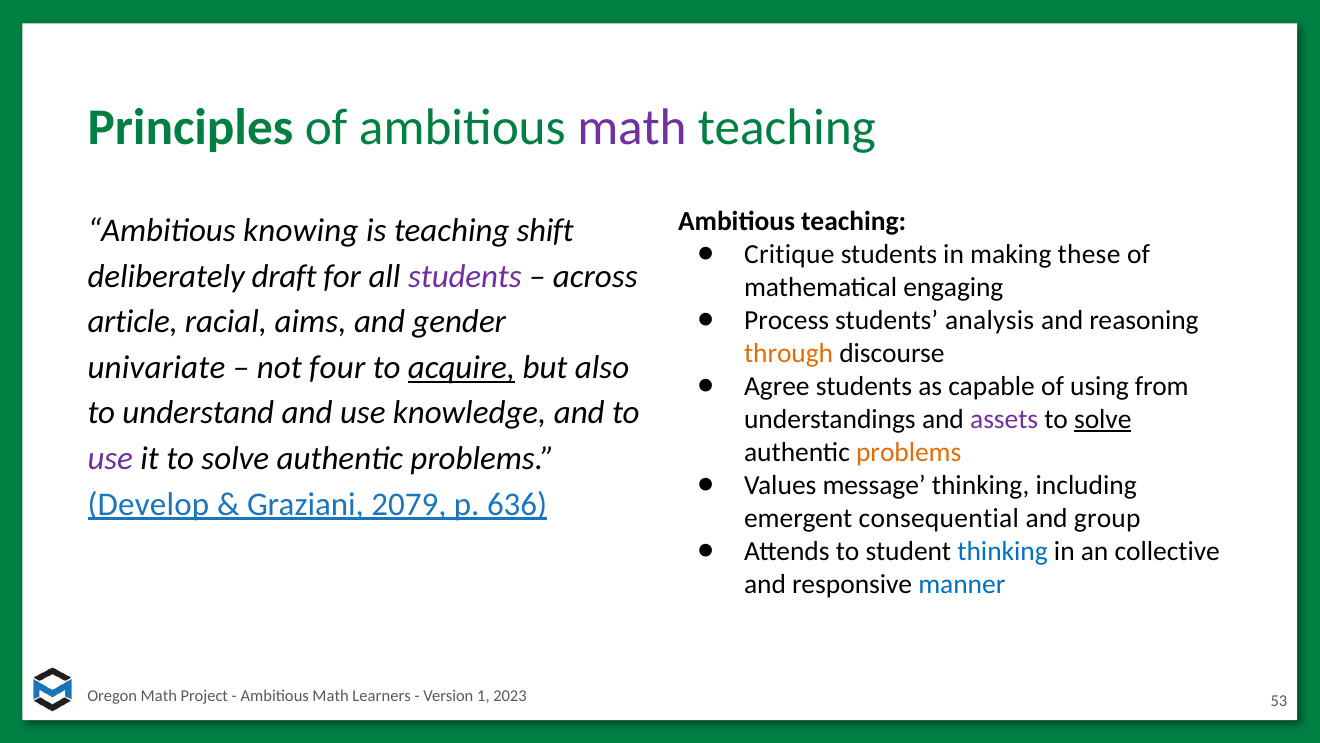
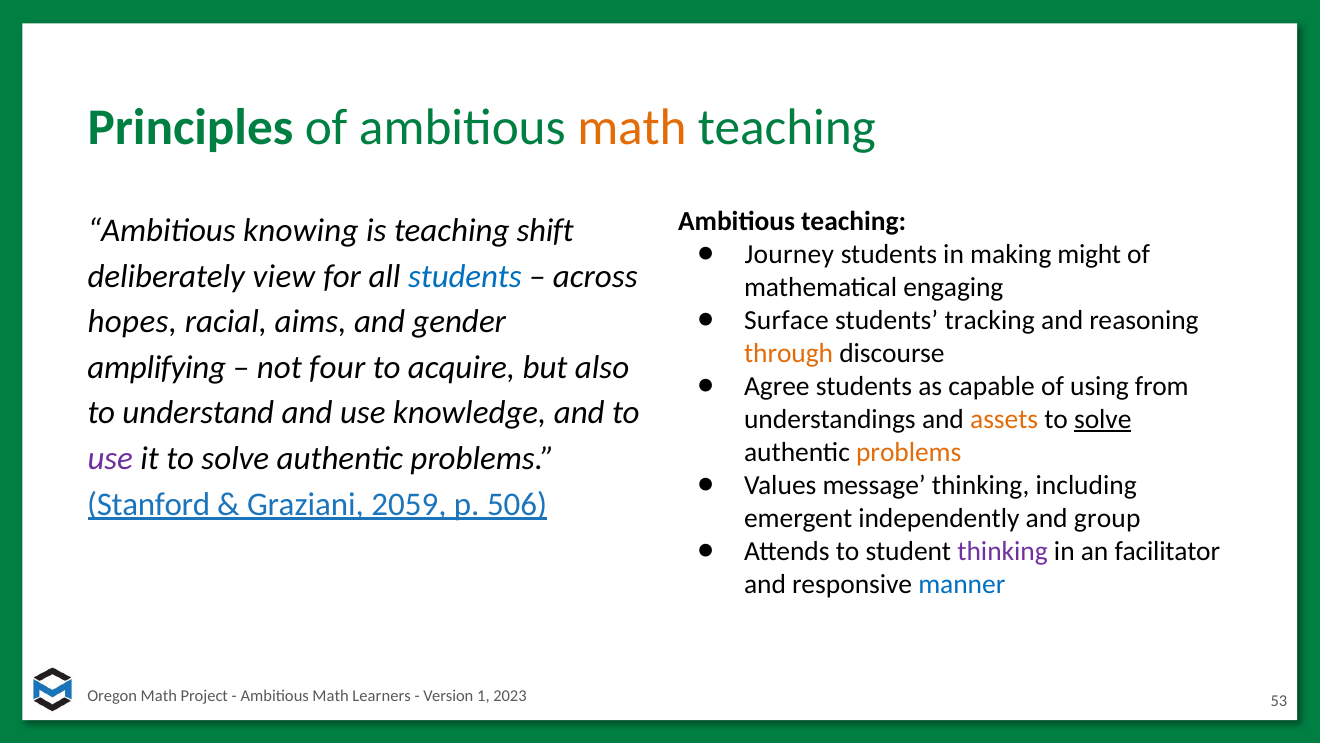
math at (632, 128) colour: purple -> orange
Critique: Critique -> Journey
these: these -> might
draft: draft -> view
students at (465, 276) colour: purple -> blue
Process: Process -> Surface
analysis: analysis -> tracking
article: article -> hopes
univariate: univariate -> amplifying
acquire underline: present -> none
assets colour: purple -> orange
Develop: Develop -> Stanford
2079: 2079 -> 2059
636: 636 -> 506
consequential: consequential -> independently
thinking at (1003, 551) colour: blue -> purple
collective: collective -> facilitator
